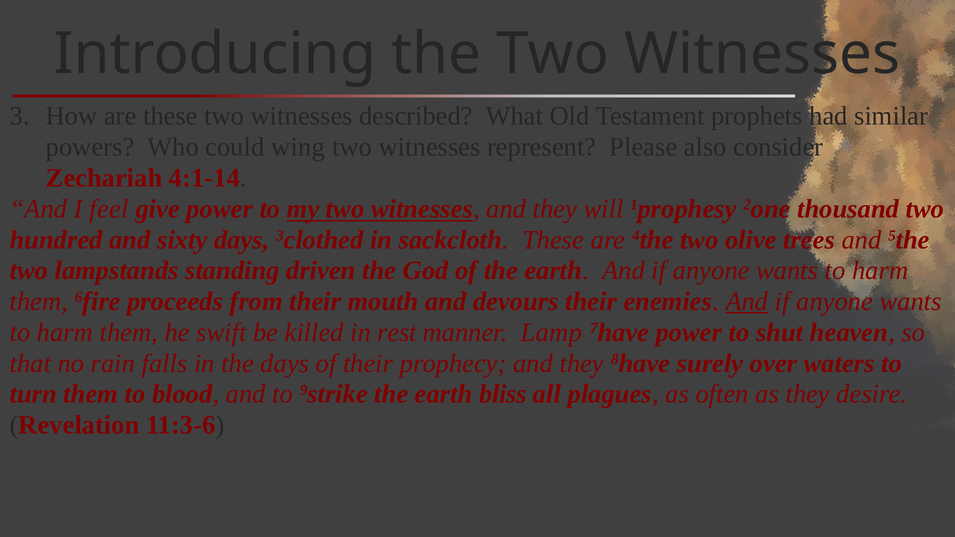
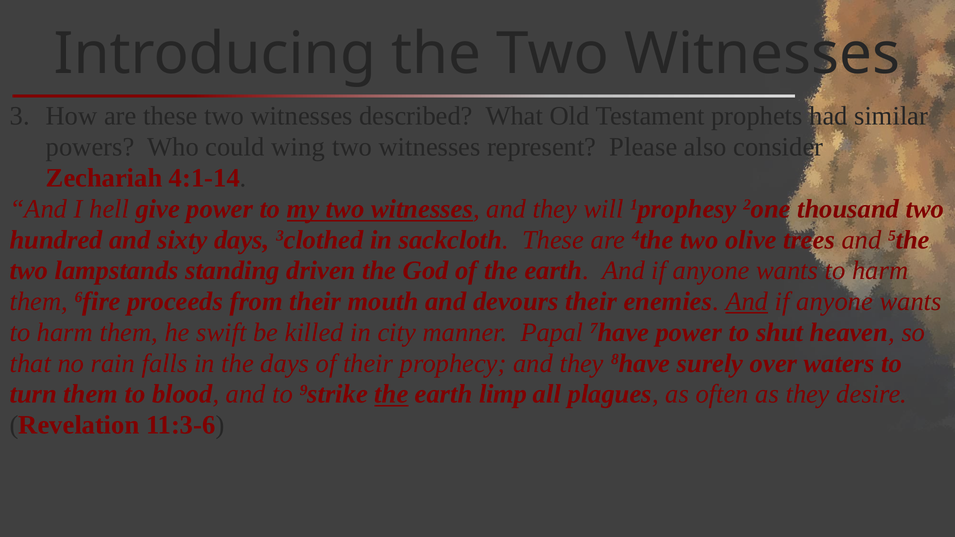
feel: feel -> hell
rest: rest -> city
Lamp: Lamp -> Papal
the at (391, 394) underline: none -> present
bliss: bliss -> limp
